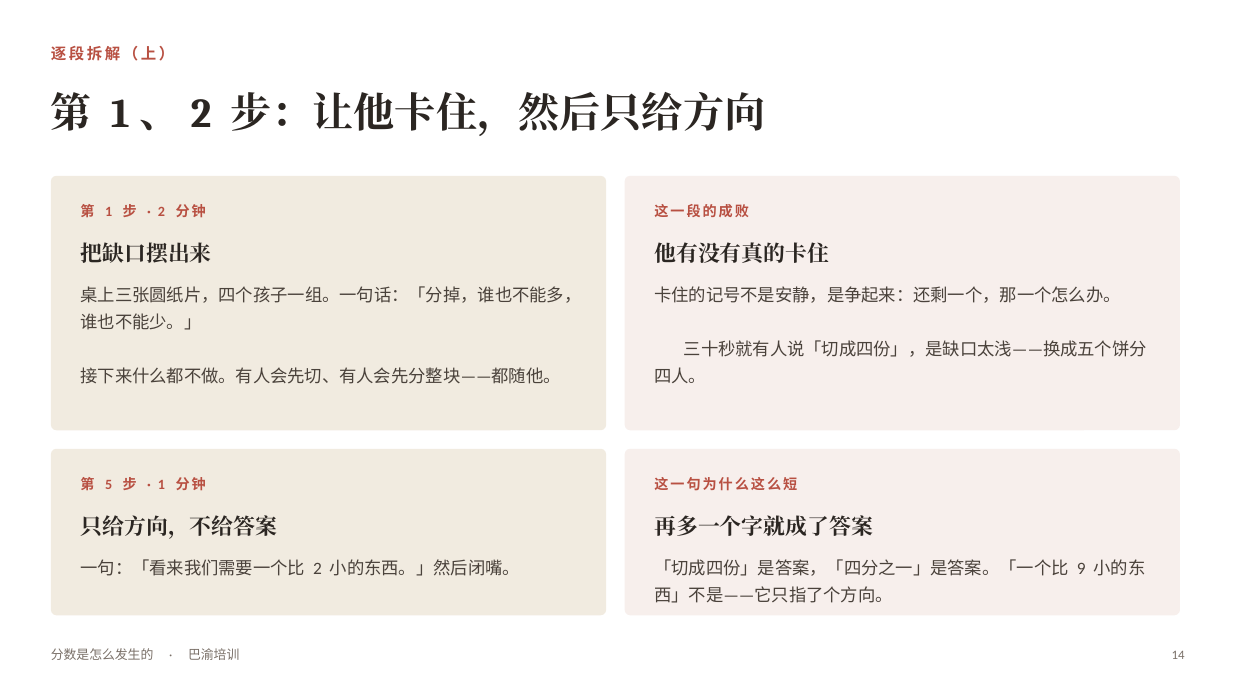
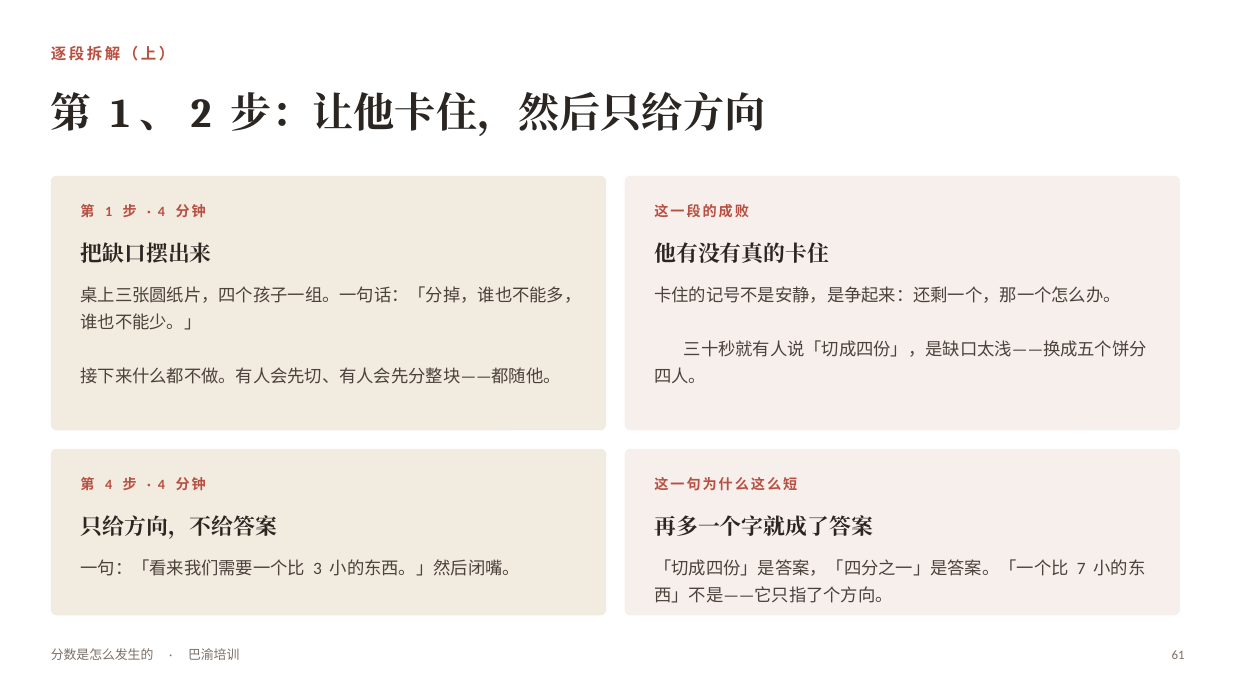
2 at (161, 212): 2 -> 4
5 at (109, 485): 5 -> 4
1 at (161, 485): 1 -> 4
2 at (317, 568): 2 -> 3
9: 9 -> 7
14: 14 -> 61
